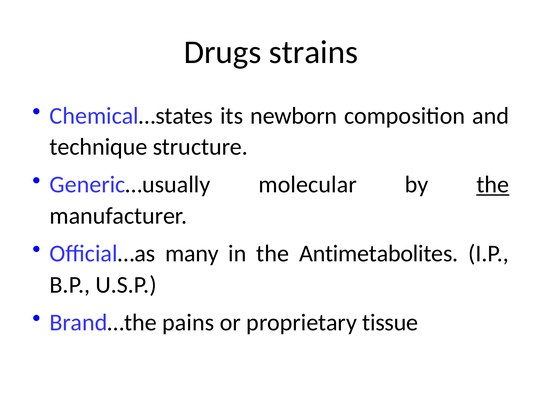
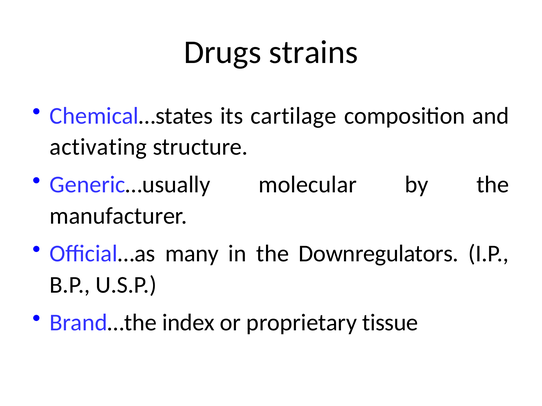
newborn: newborn -> cartilage
technique: technique -> activating
the at (493, 185) underline: present -> none
Antimetabolites: Antimetabolites -> Downregulators
pains: pains -> index
